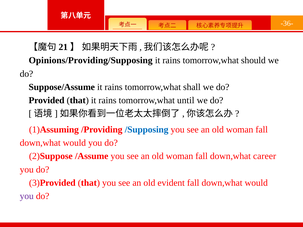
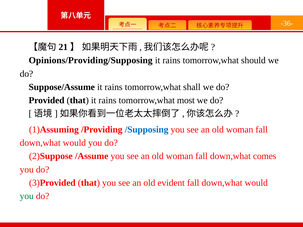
until: until -> most
career: career -> comes
you at (27, 196) colour: purple -> green
